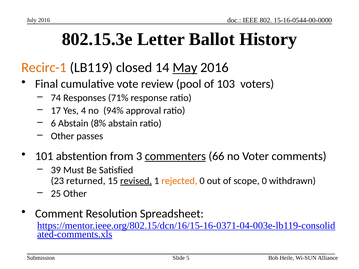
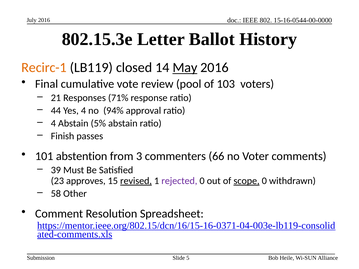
74: 74 -> 21
17: 17 -> 44
6 at (53, 123): 6 -> 4
8%: 8% -> 5%
Other at (63, 136): Other -> Finish
commenters underline: present -> none
returned: returned -> approves
rejected colour: orange -> purple
scope underline: none -> present
25: 25 -> 58
